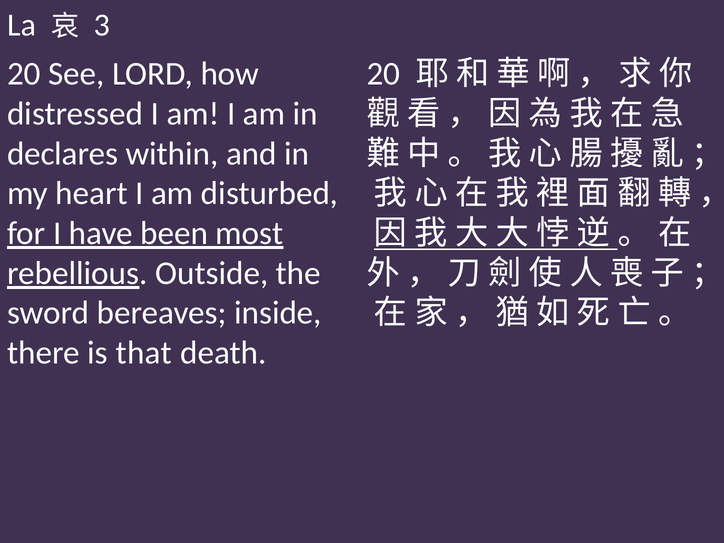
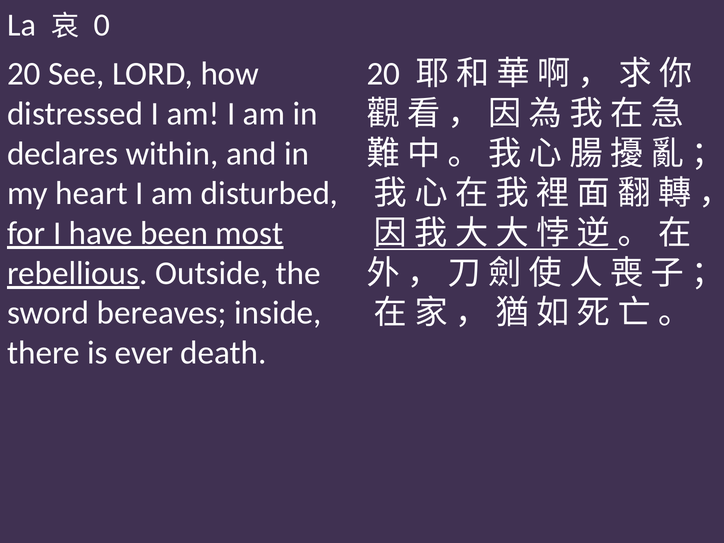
3: 3 -> 0
that: that -> ever
